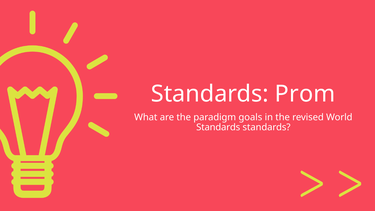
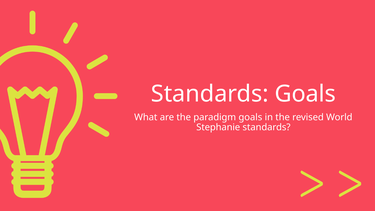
Standards Prom: Prom -> Goals
Standards at (218, 127): Standards -> Stephanie
